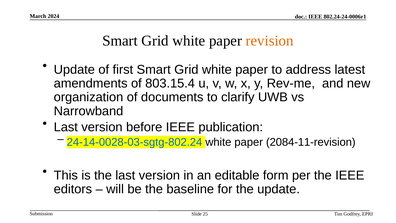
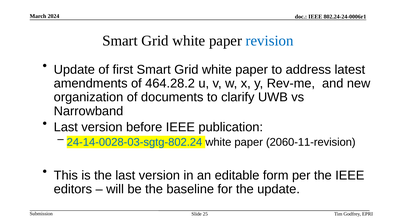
revision colour: orange -> blue
803.15.4: 803.15.4 -> 464.28.2
2084-11-revision: 2084-11-revision -> 2060-11-revision
